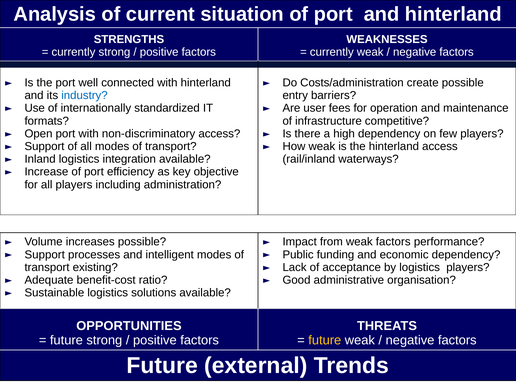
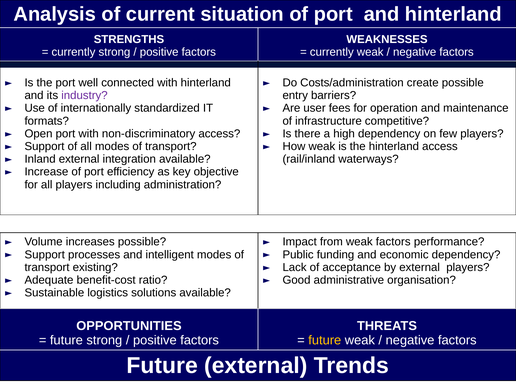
industry colour: blue -> purple
Inland logistics: logistics -> external
by logistics: logistics -> external
